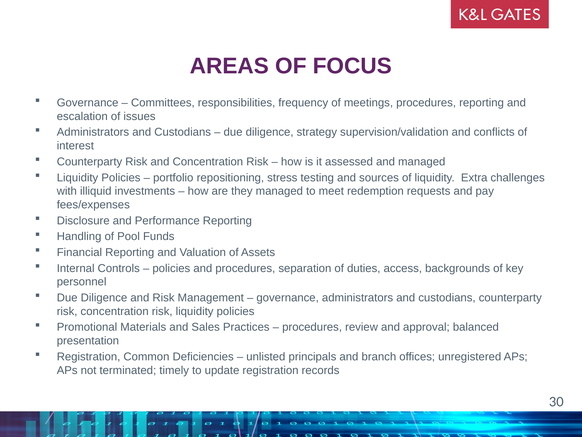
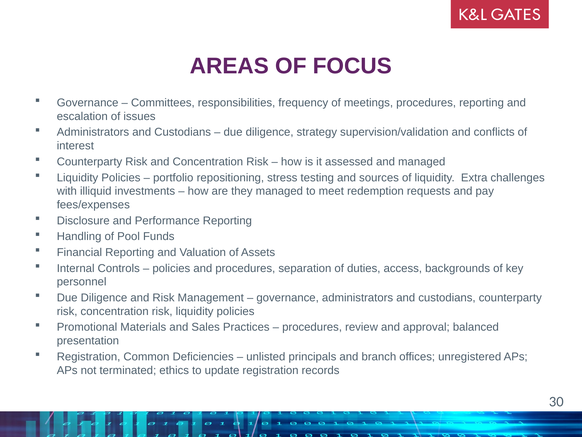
timely: timely -> ethics
